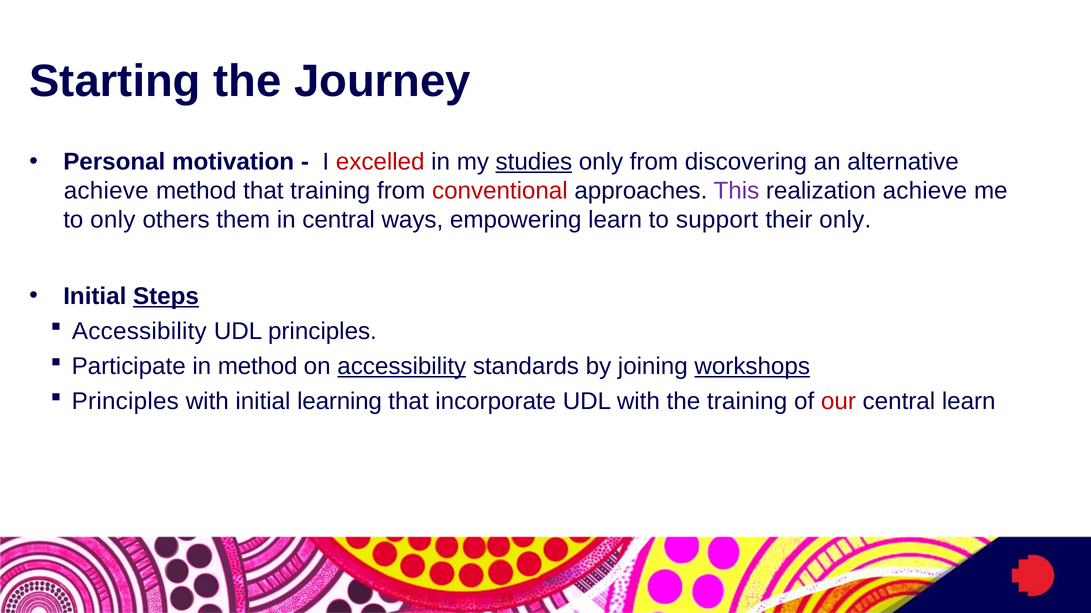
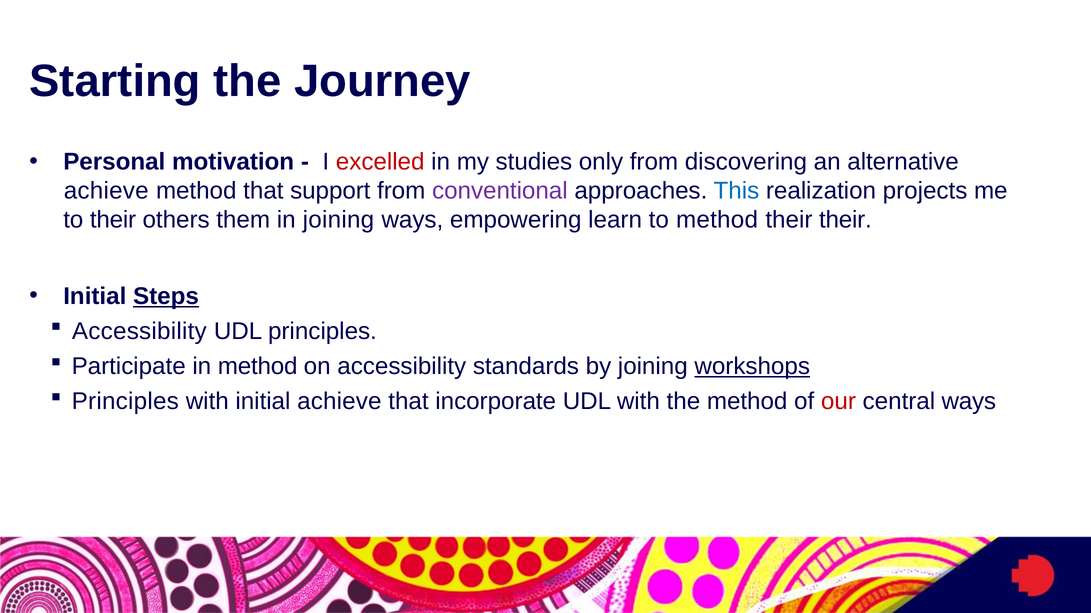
studies underline: present -> none
that training: training -> support
conventional colour: red -> purple
This colour: purple -> blue
realization achieve: achieve -> projects
to only: only -> their
in central: central -> joining
to support: support -> method
their only: only -> their
accessibility at (402, 367) underline: present -> none
initial learning: learning -> achieve
the training: training -> method
central learn: learn -> ways
